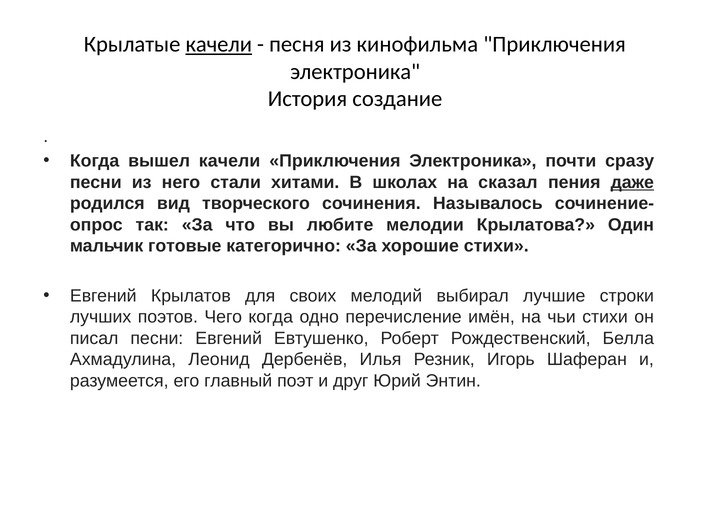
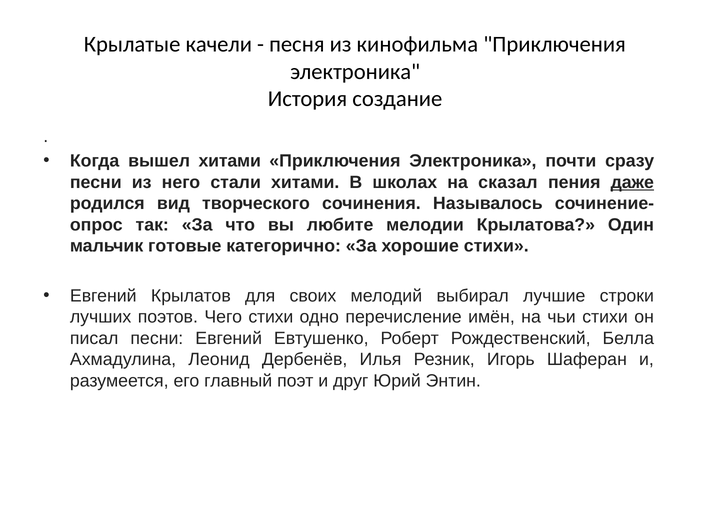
качели at (219, 45) underline: present -> none
вышел качели: качели -> хитами
Чего когда: когда -> стихи
